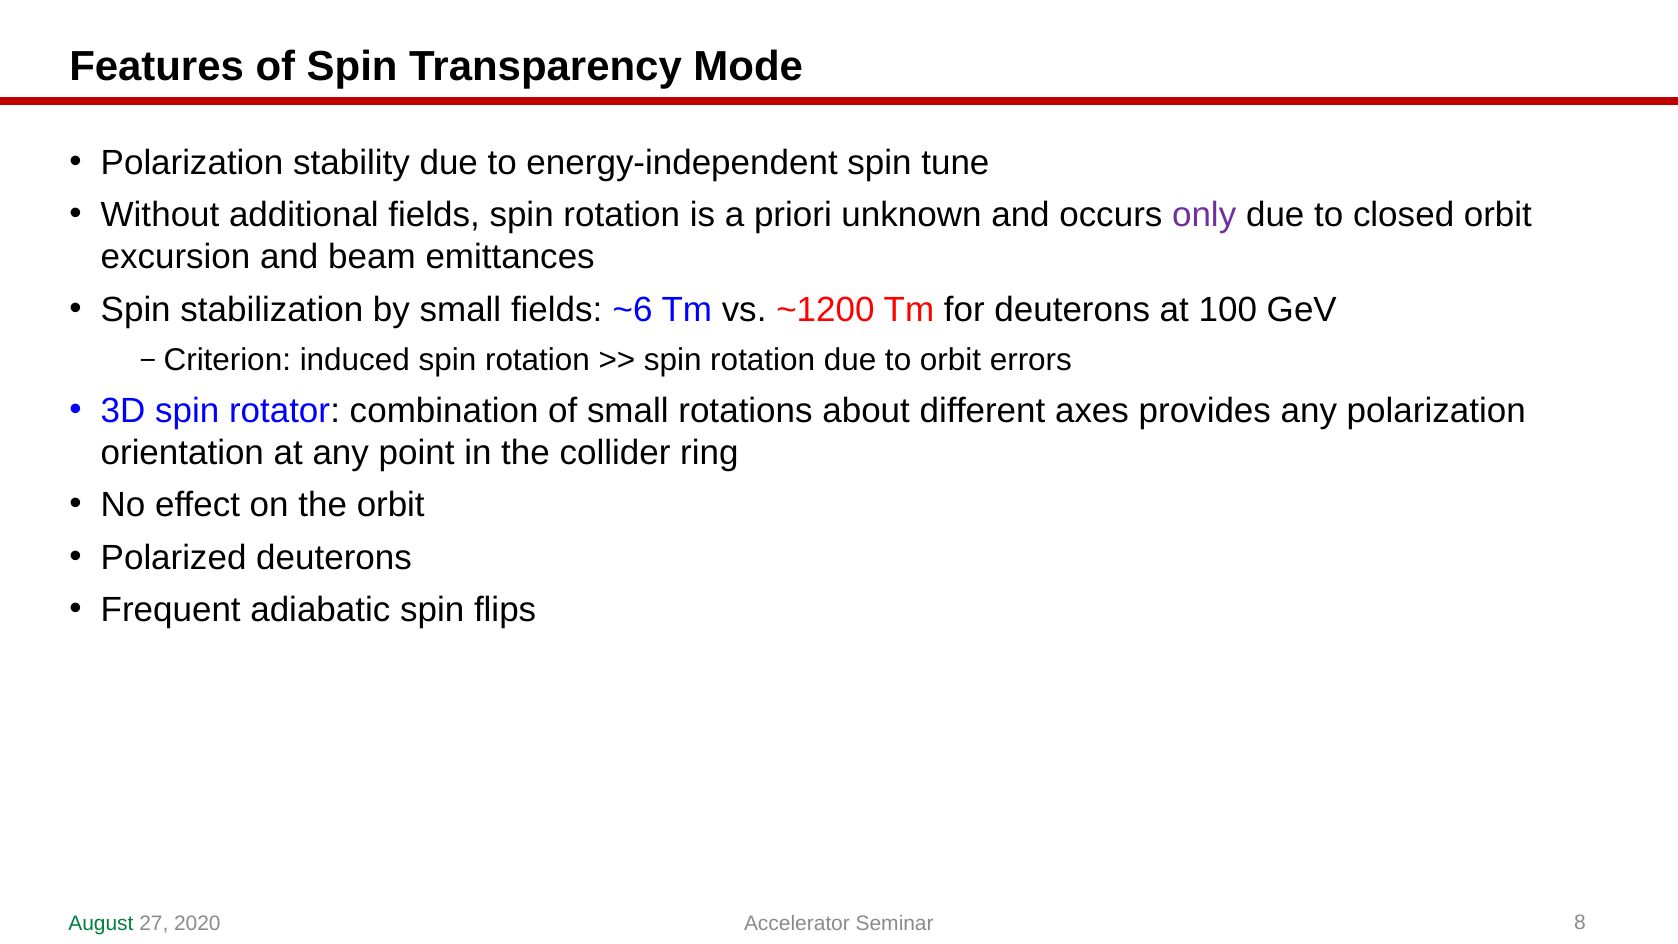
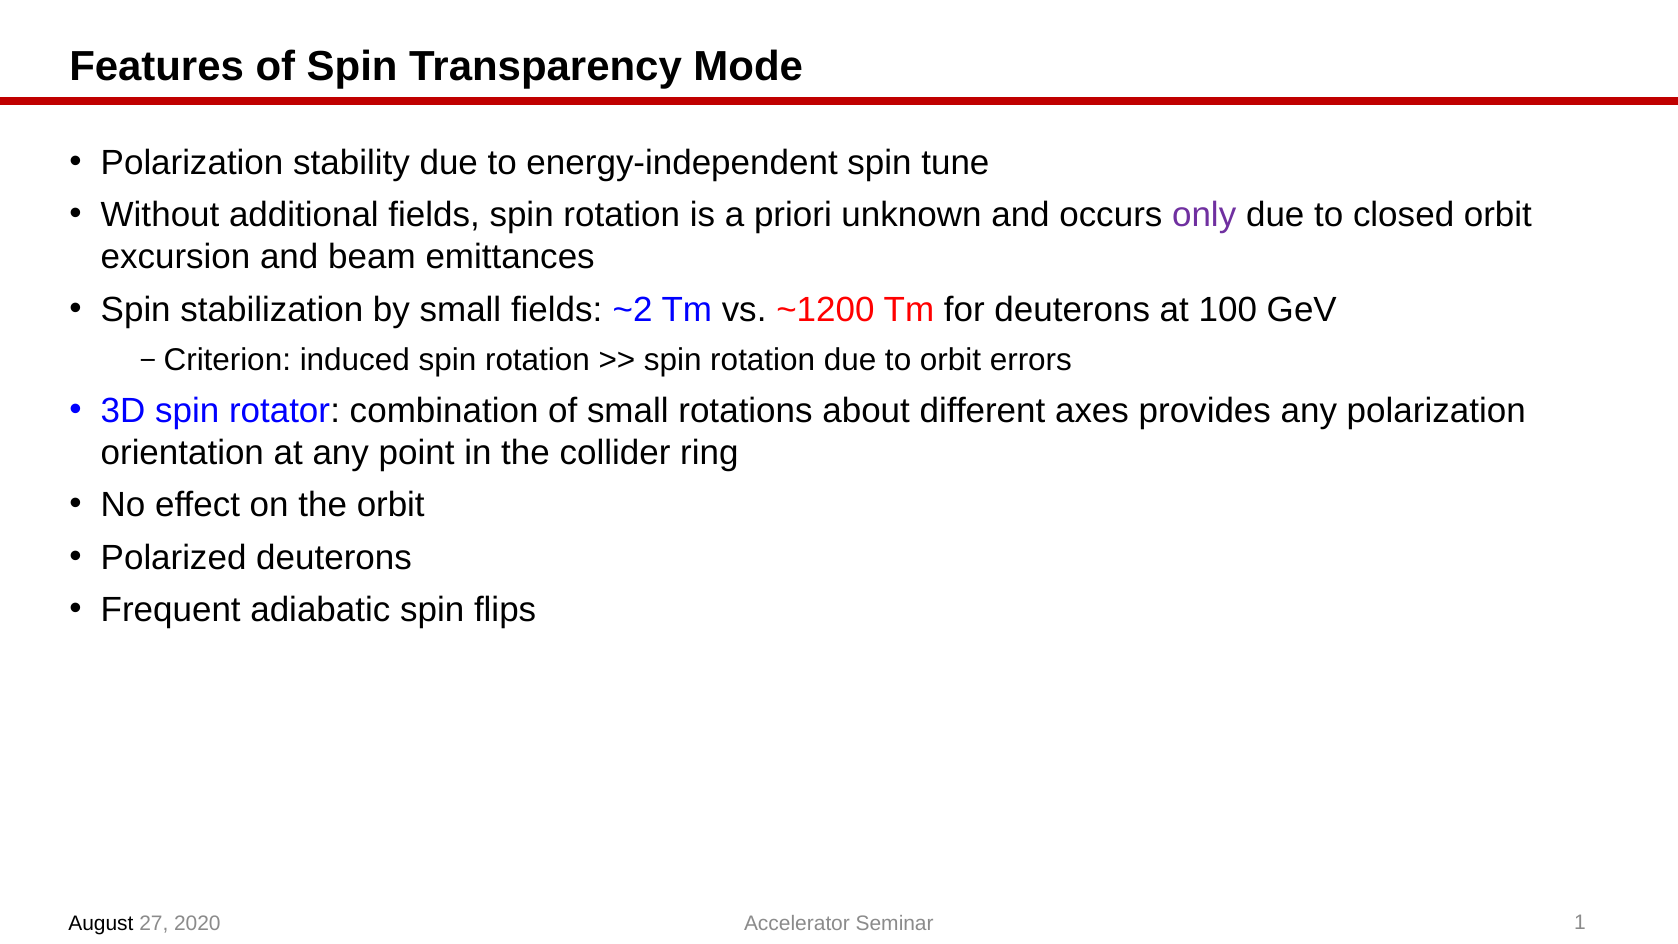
~6: ~6 -> ~2
August colour: green -> black
8: 8 -> 1
